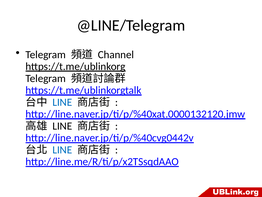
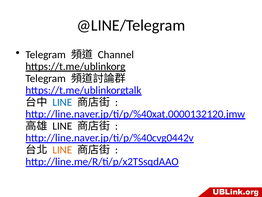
LINE at (62, 150) colour: blue -> orange
